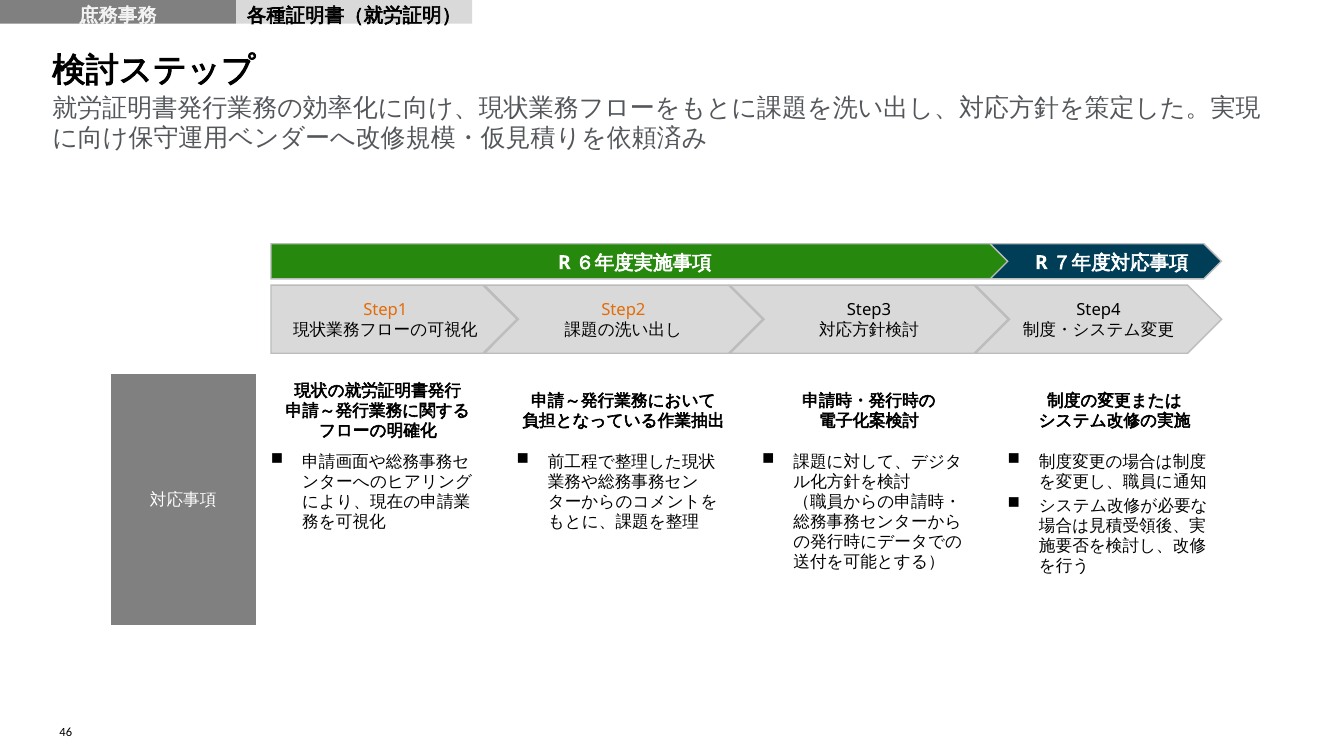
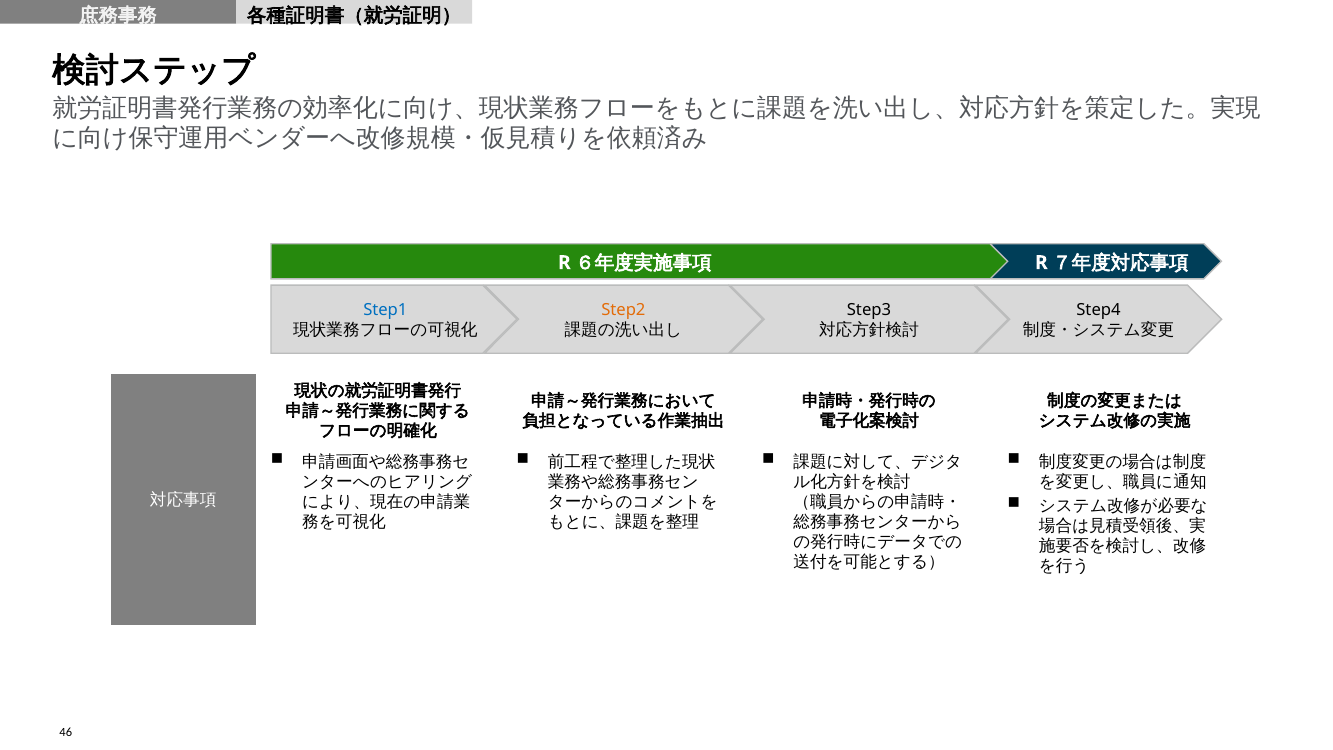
Step1 colour: orange -> blue
